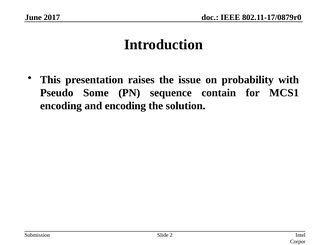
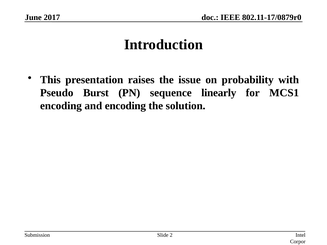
Some: Some -> Burst
contain: contain -> linearly
